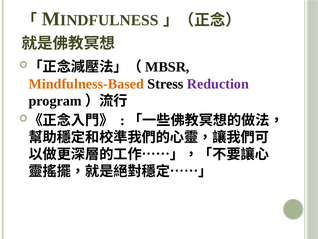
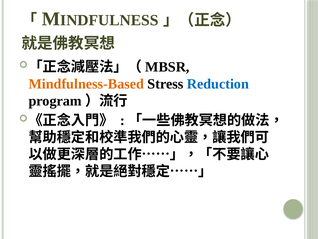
Reduction colour: purple -> blue
